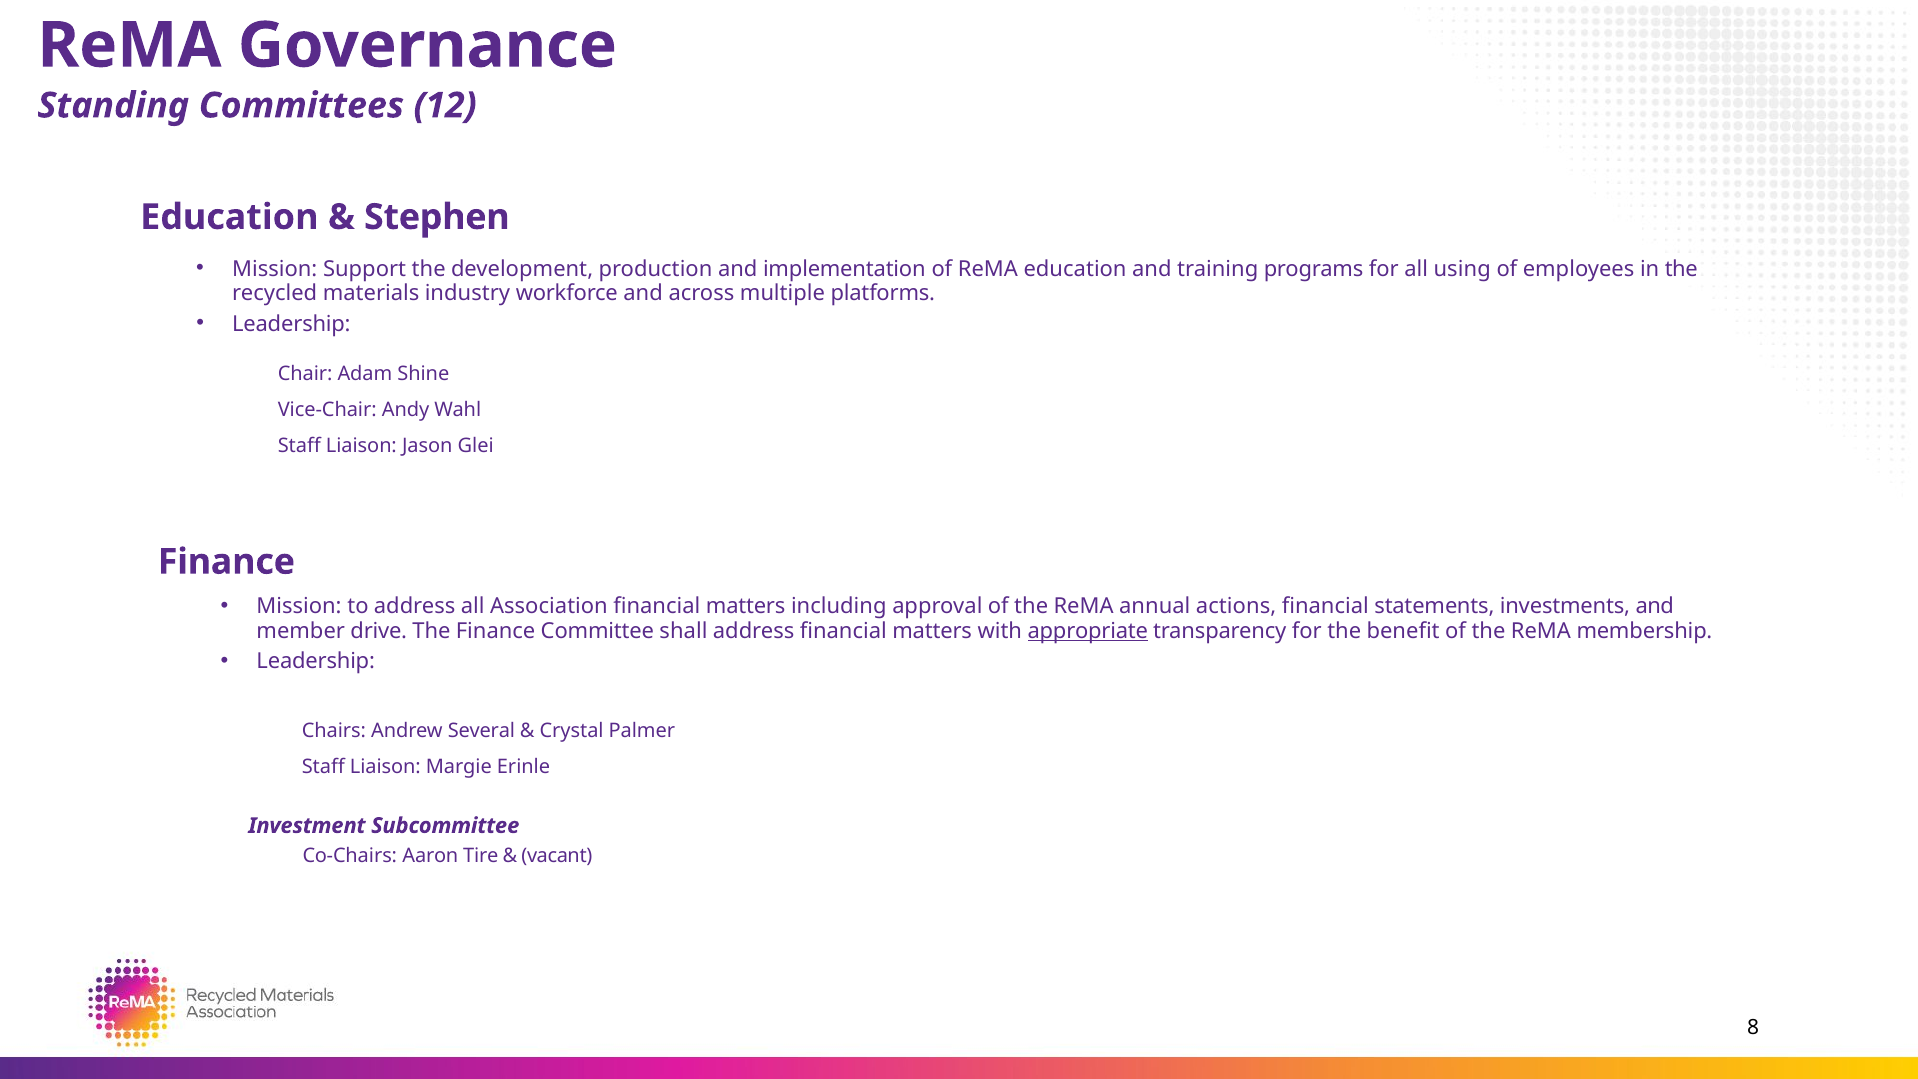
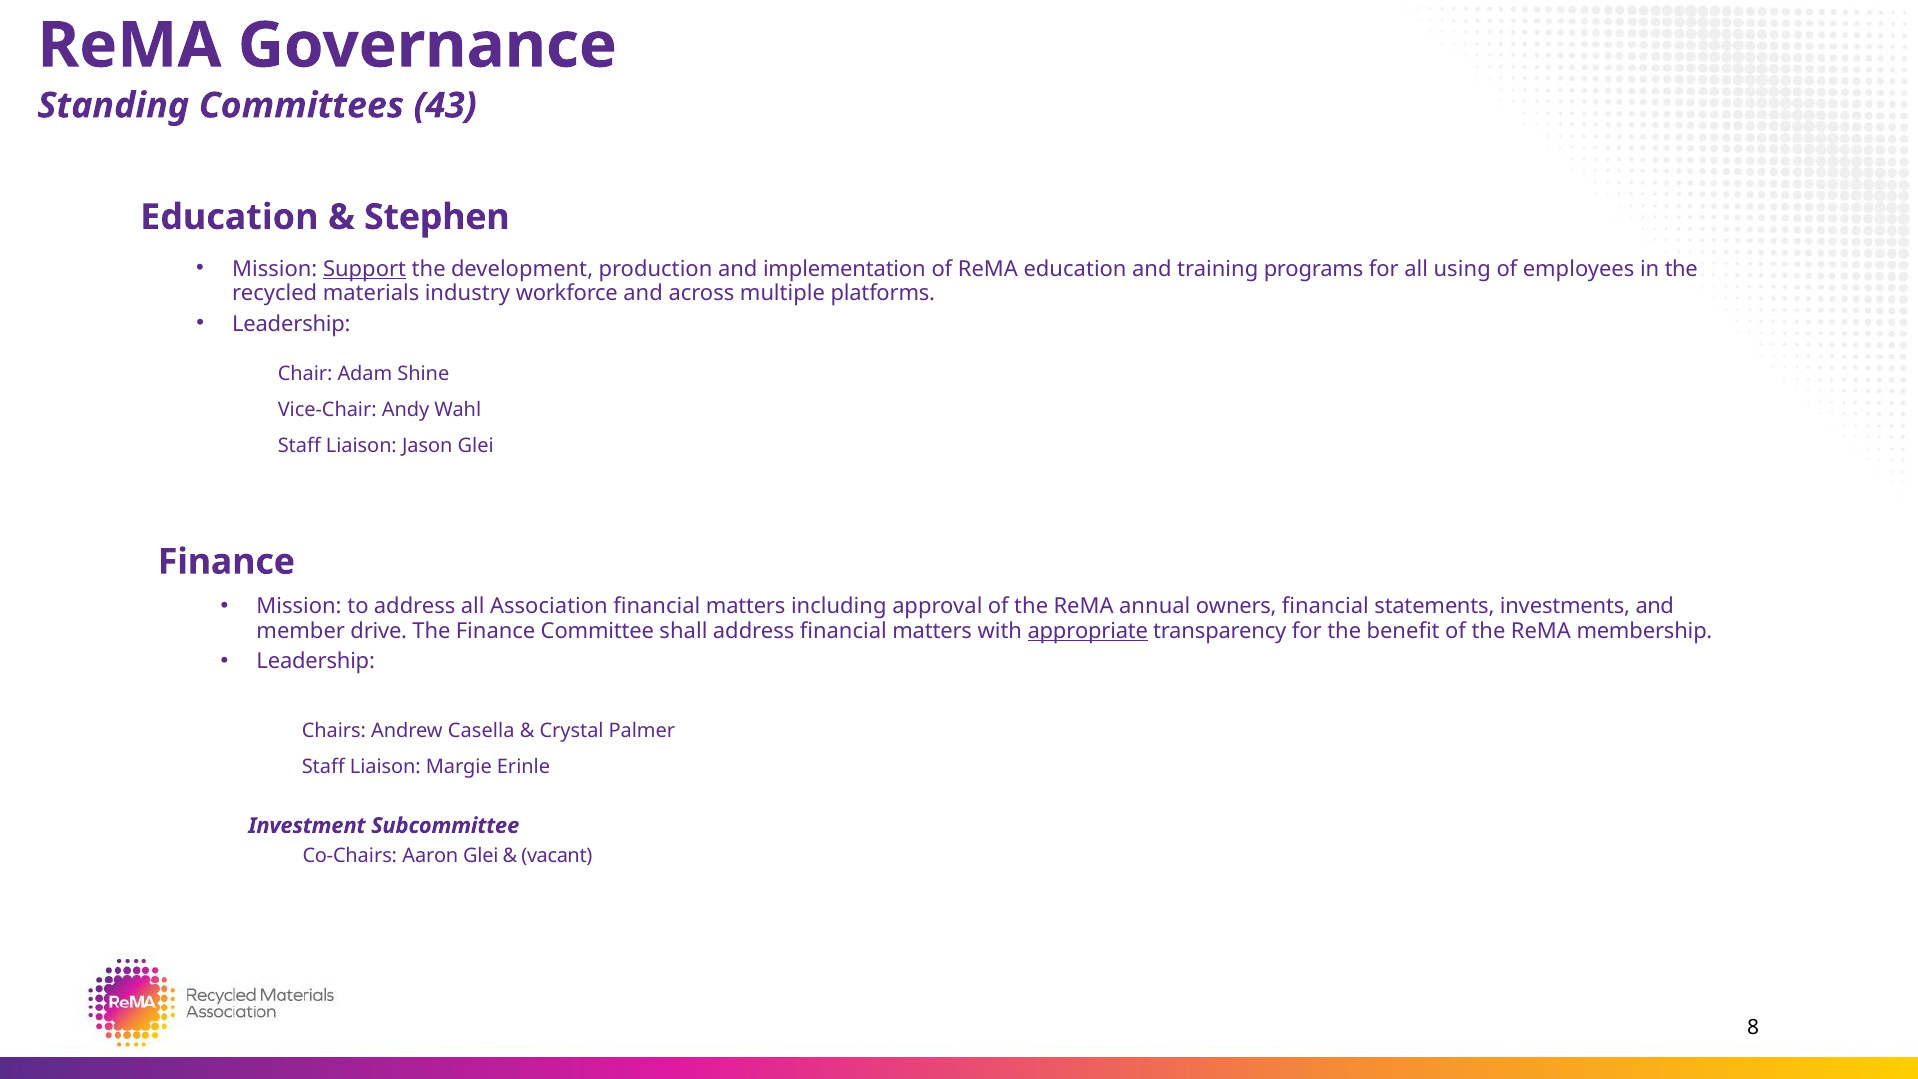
12: 12 -> 43
Support underline: none -> present
actions: actions -> owners
Several: Several -> Casella
Aaron Tire: Tire -> Glei
